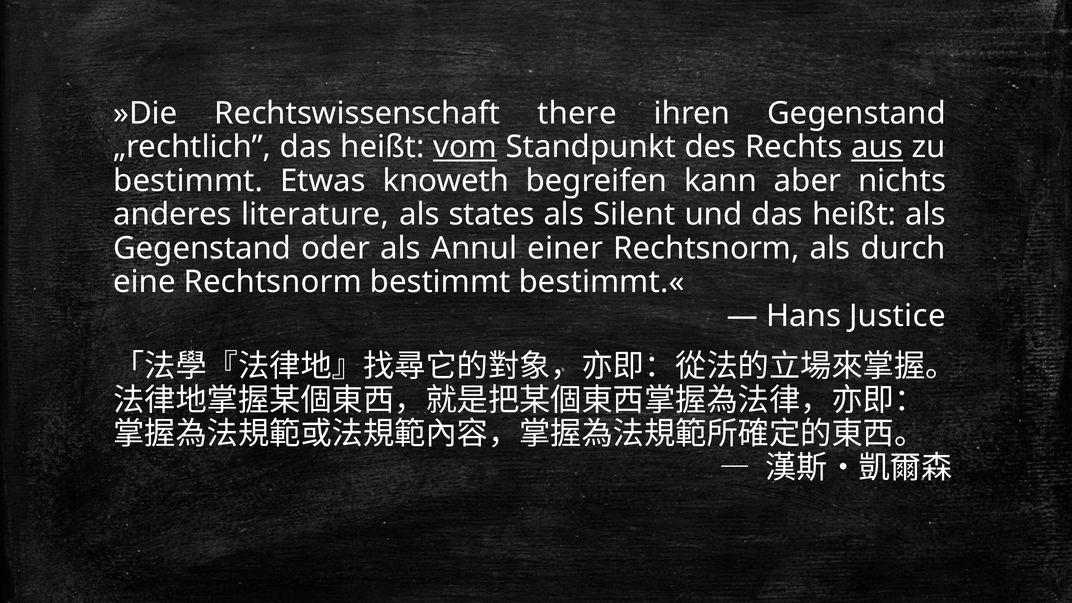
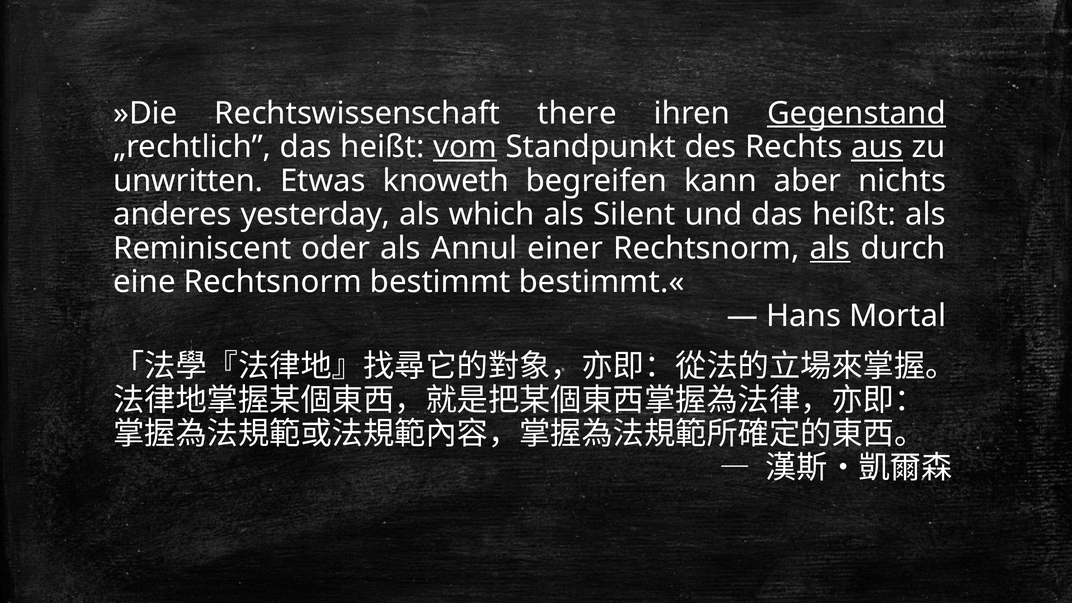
Gegenstand at (857, 113) underline: none -> present
bestimmt at (188, 181): bestimmt -> unwritten
literature: literature -> yesterday
states: states -> which
Gegenstand at (202, 248): Gegenstand -> Reminiscent
als at (830, 248) underline: none -> present
Justice: Justice -> Mortal
